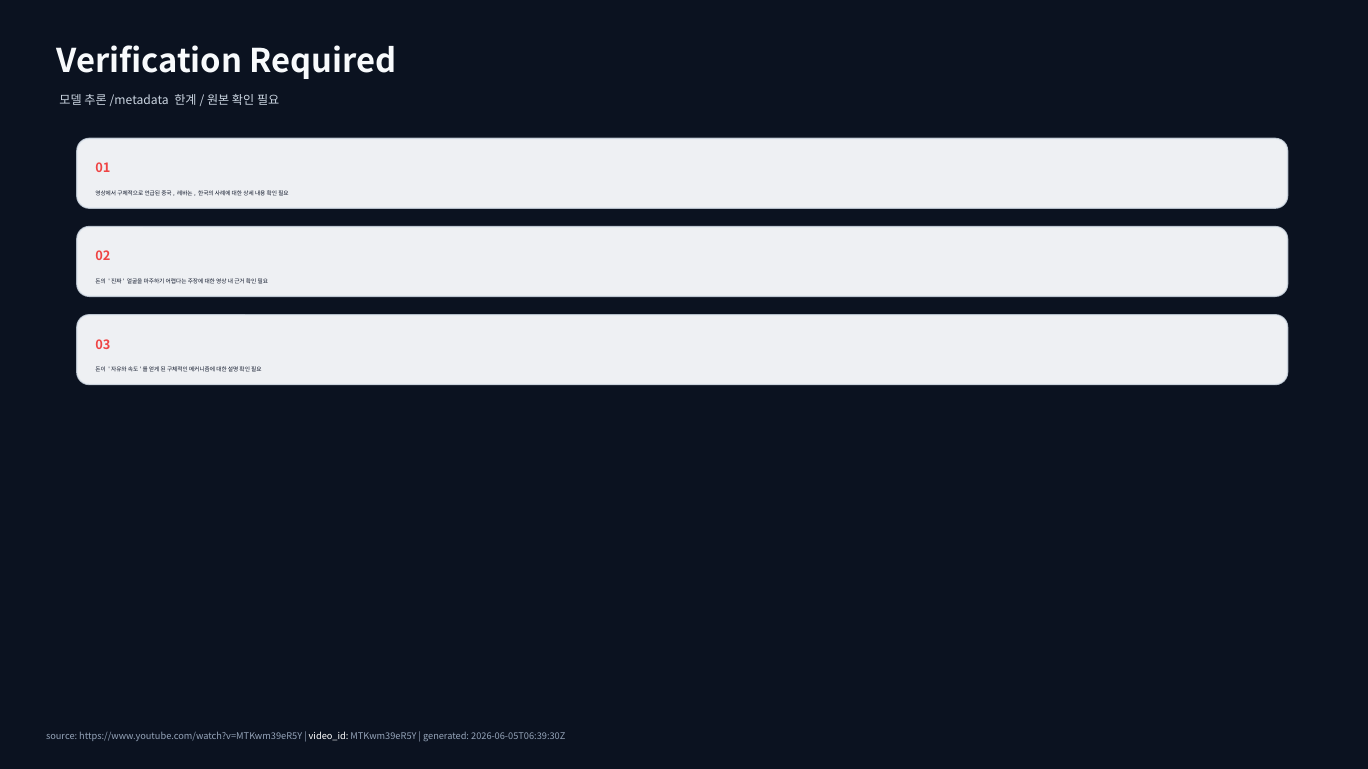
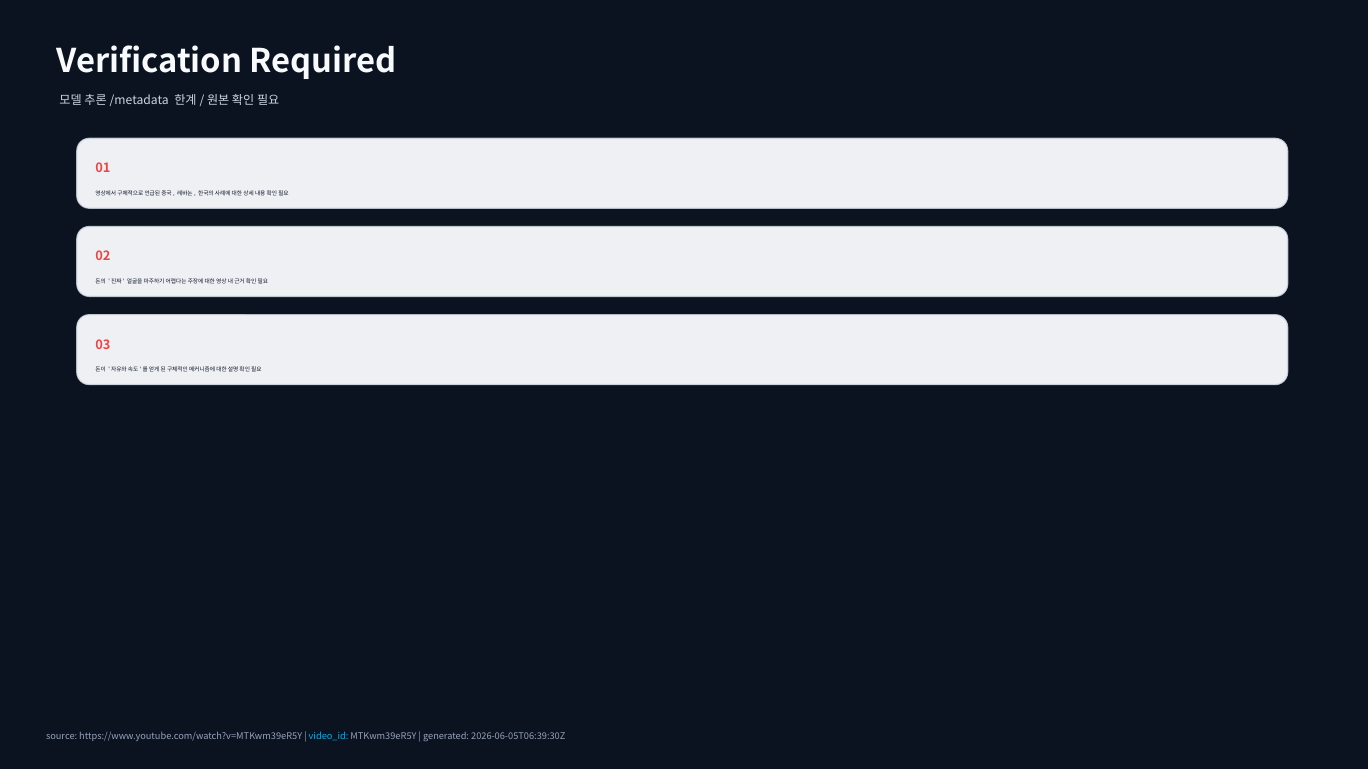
video_id colour: white -> light blue
